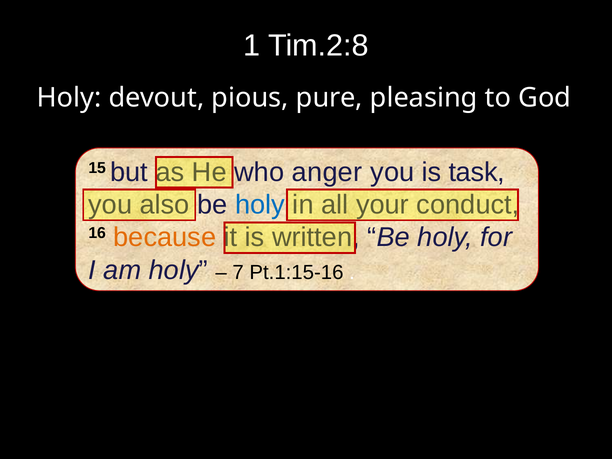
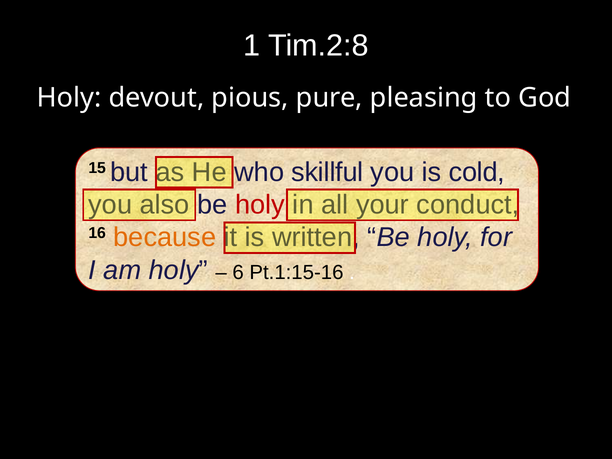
anger: anger -> skillful
task: task -> cold
holy at (260, 205) colour: blue -> red
7: 7 -> 6
